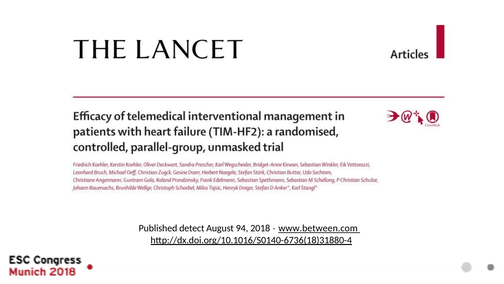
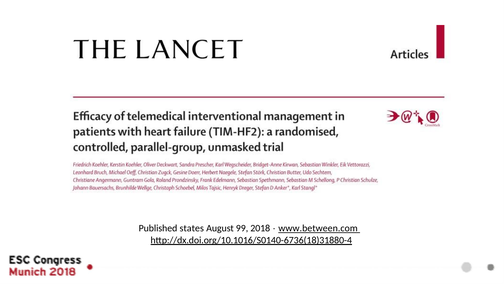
detect: detect -> states
94: 94 -> 99
